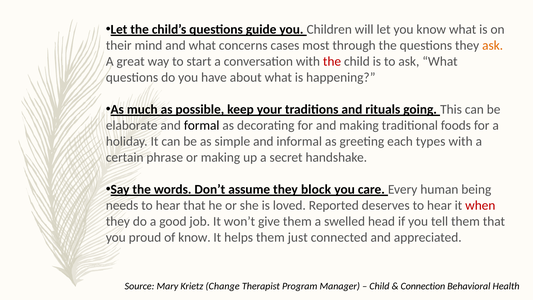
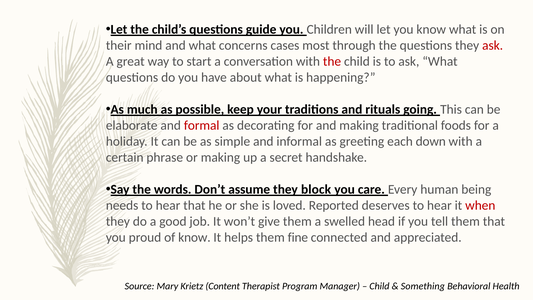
ask at (493, 46) colour: orange -> red
formal colour: black -> red
types: types -> down
just: just -> fine
Change: Change -> Content
Connection: Connection -> Something
